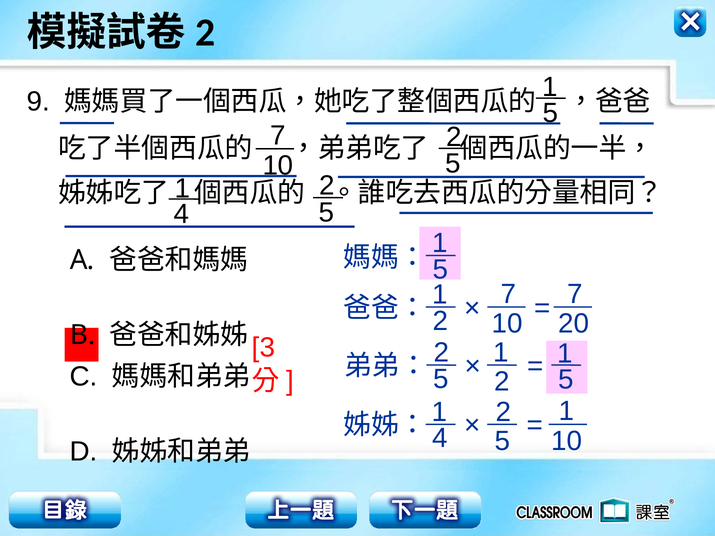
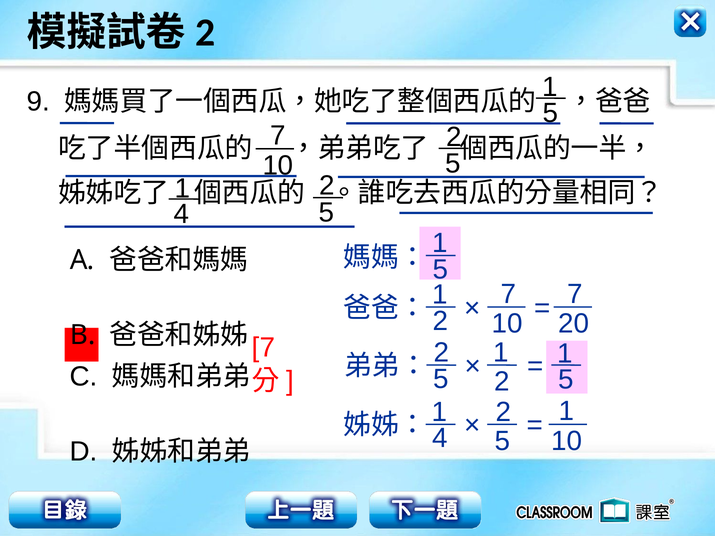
3 at (264, 348): 3 -> 7
